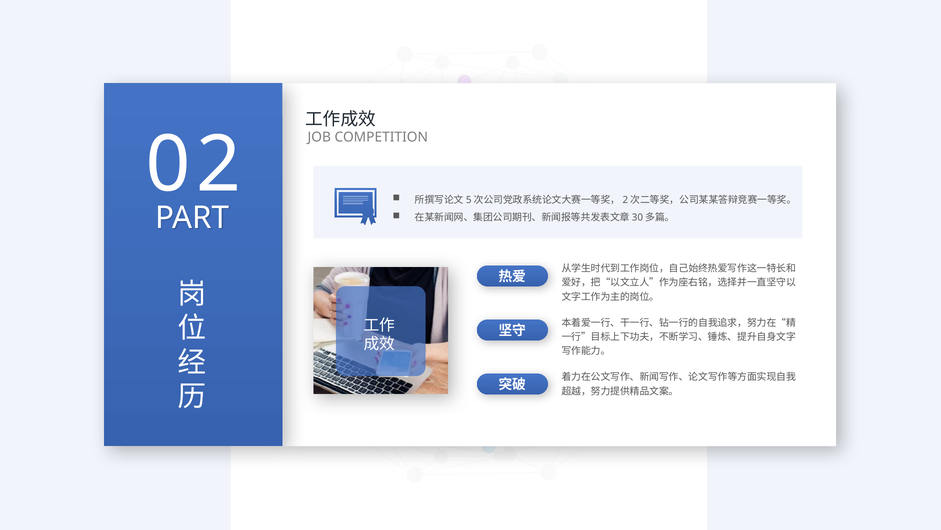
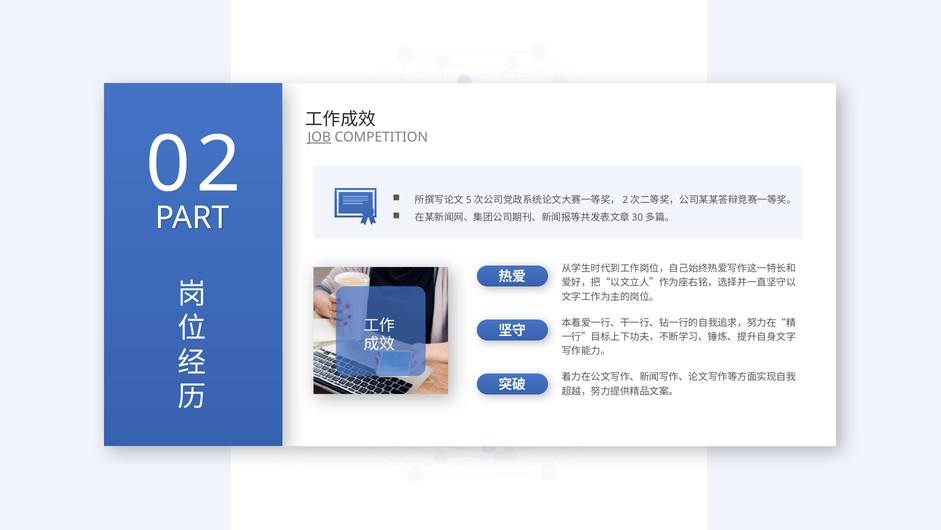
JOB underline: none -> present
